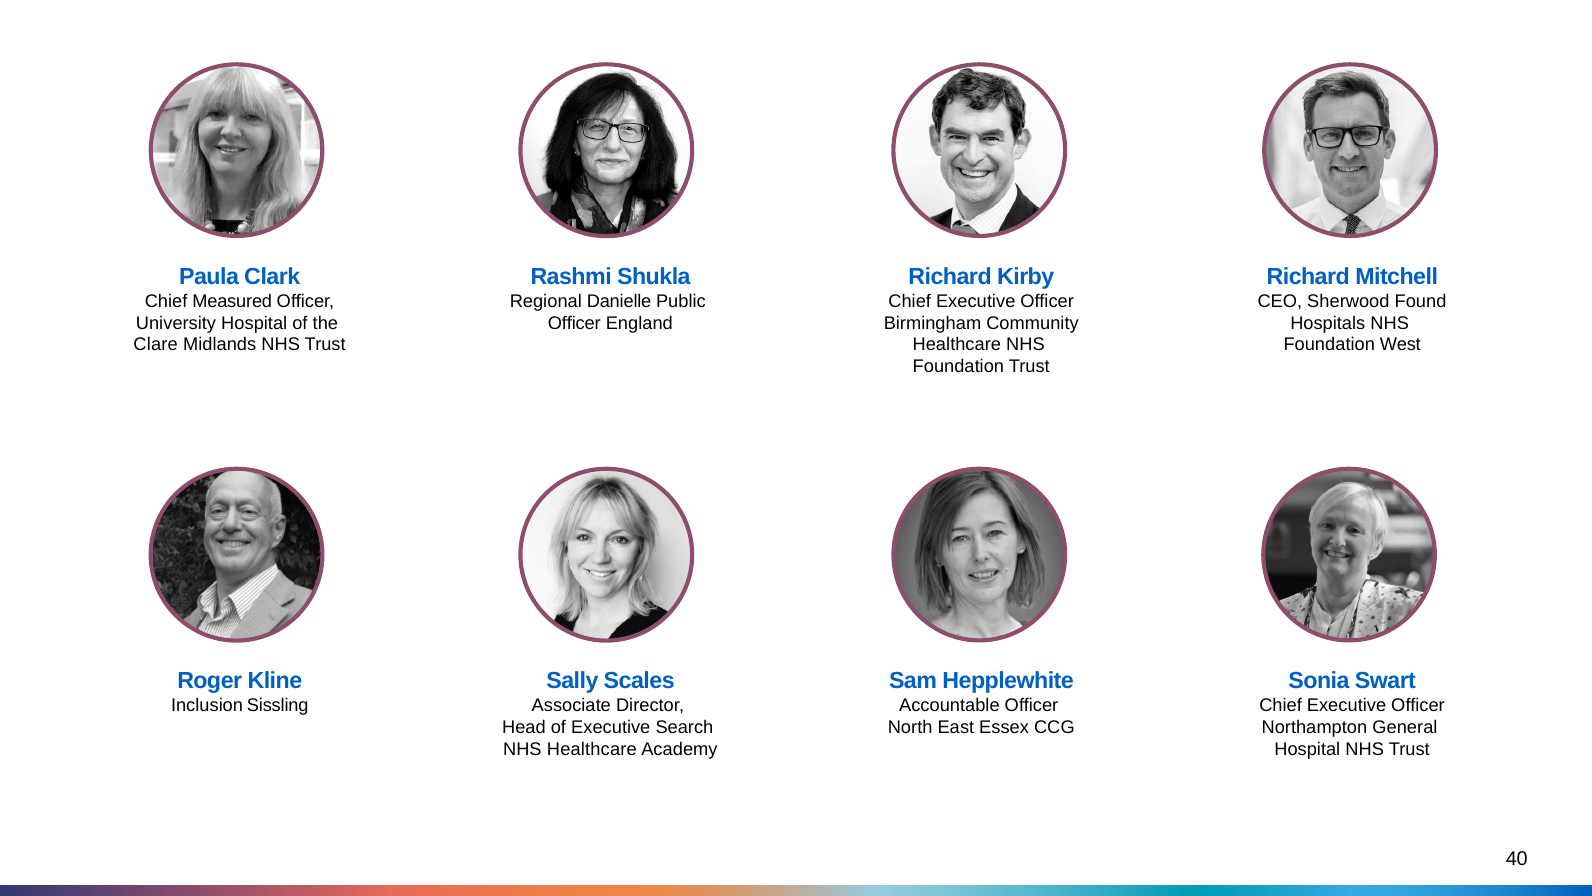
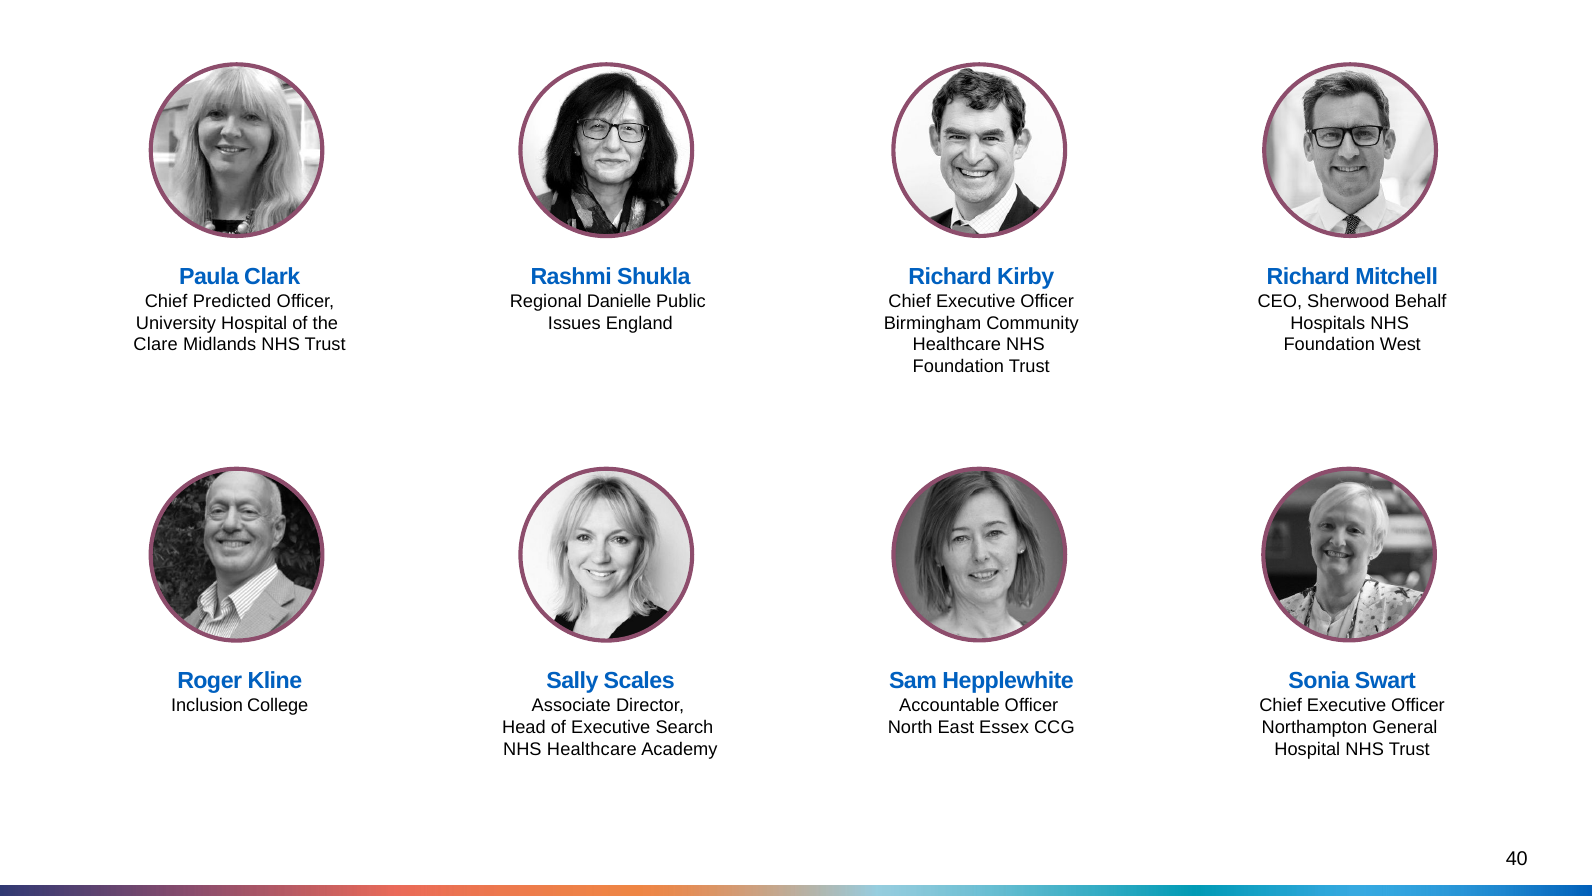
Measured: Measured -> Predicted
Found: Found -> Behalf
Officer at (574, 323): Officer -> Issues
Sissling: Sissling -> College
